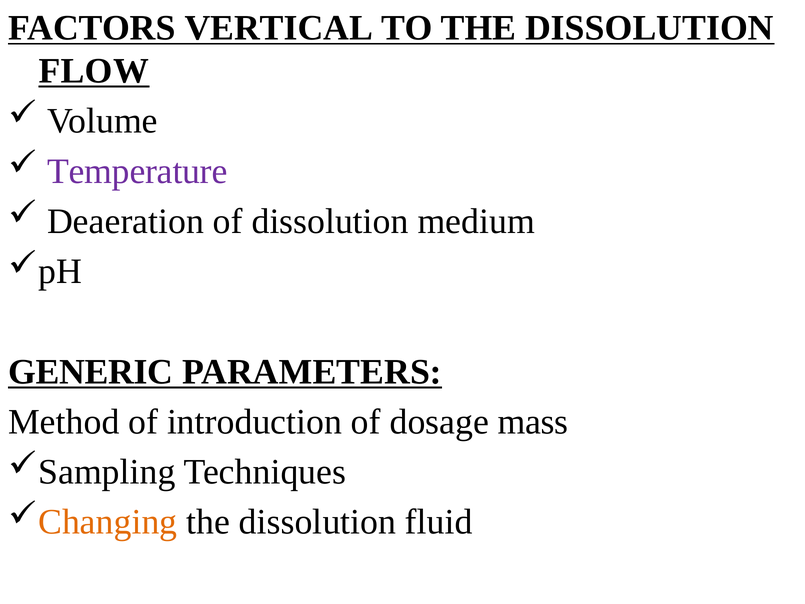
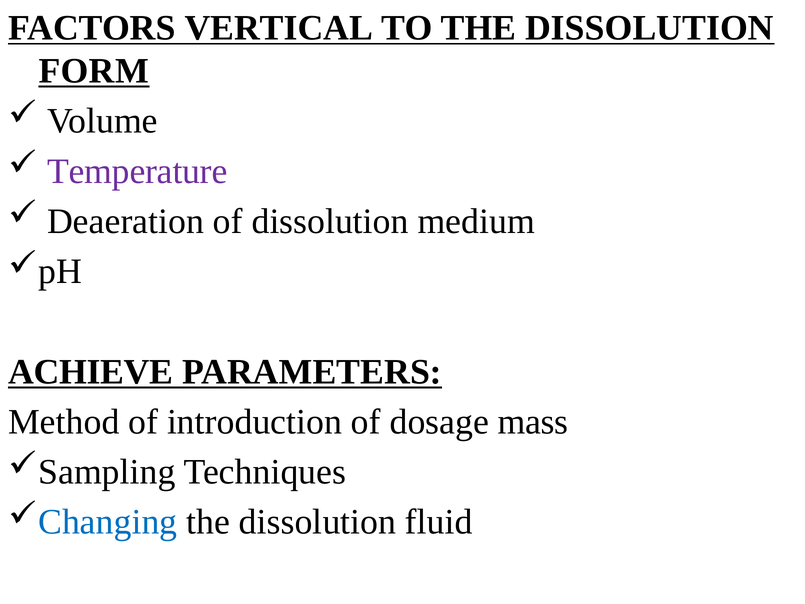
FLOW: FLOW -> FORM
GENERIC: GENERIC -> ACHIEVE
Changing colour: orange -> blue
